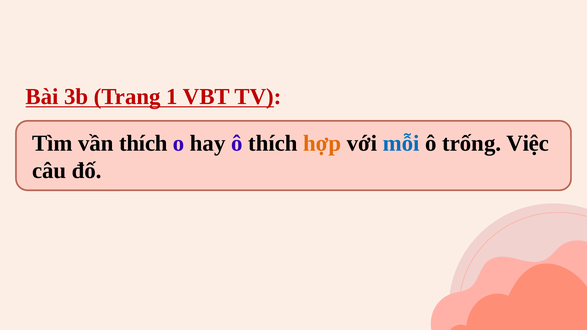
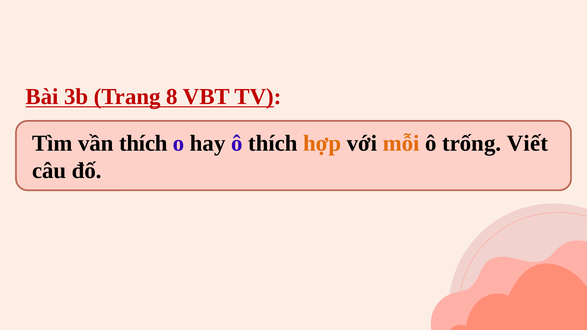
1: 1 -> 8
mỗi colour: blue -> orange
Việc: Việc -> Viết
